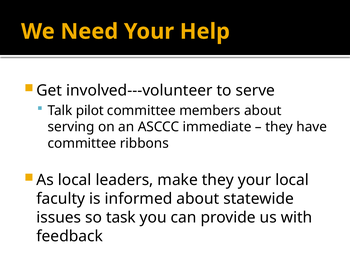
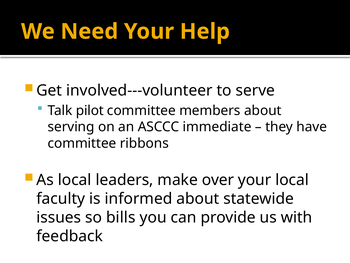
make they: they -> over
task: task -> bills
